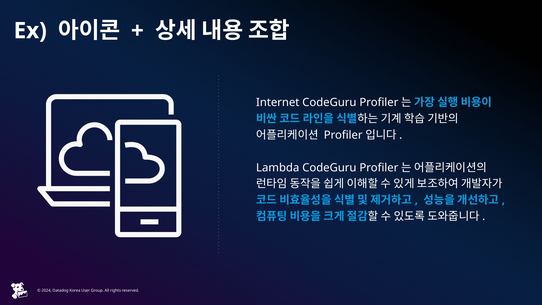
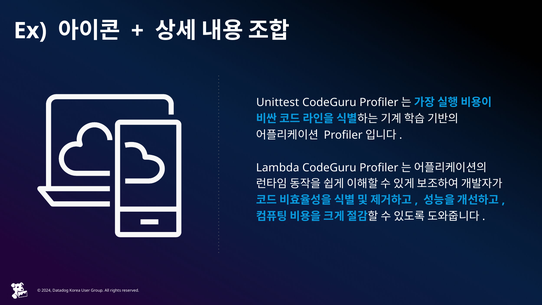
Internet: Internet -> Unittest
